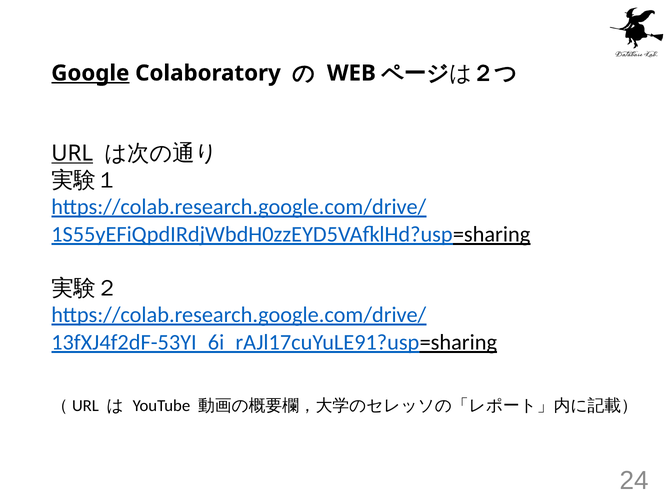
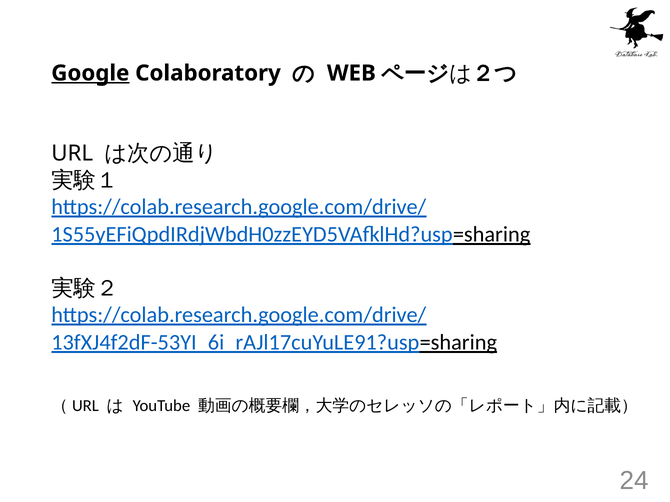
URL underline: present -> none
